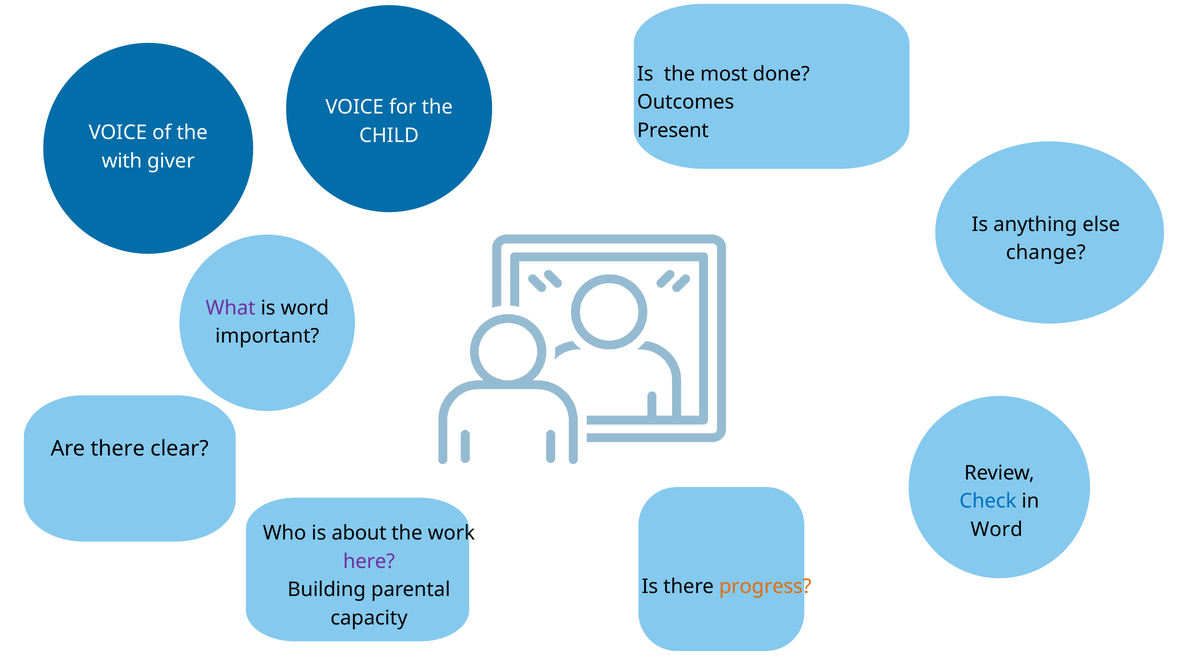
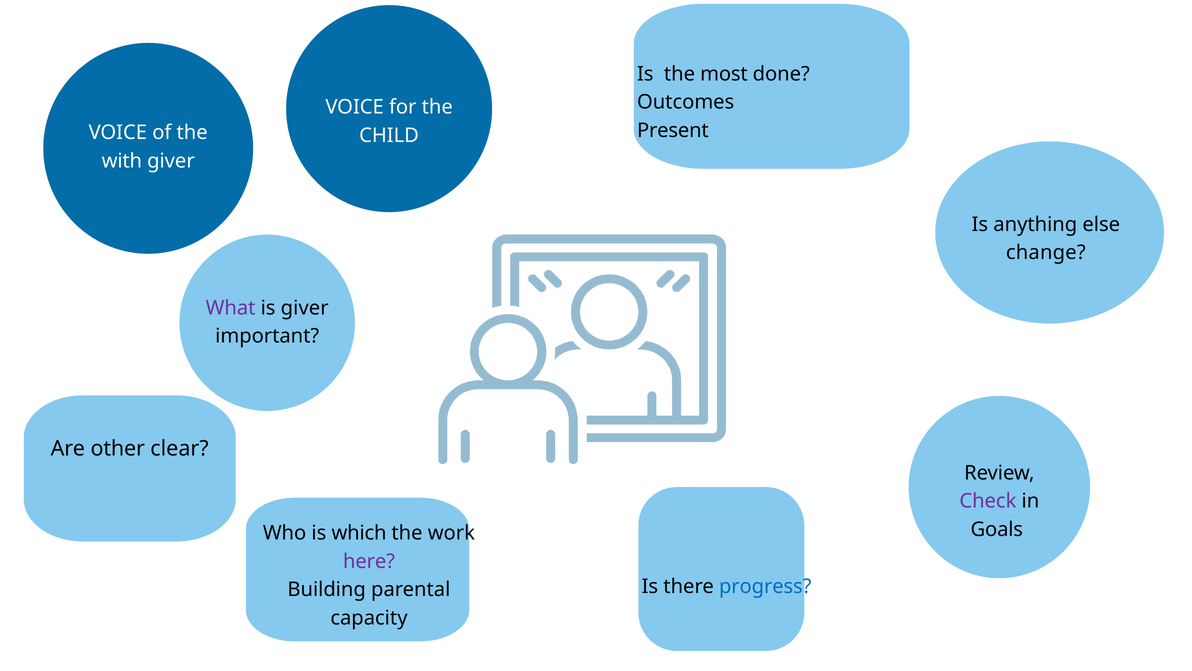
is word: word -> giver
Are there: there -> other
Check colour: blue -> purple
Word at (997, 529): Word -> Goals
about: about -> which
progress colour: orange -> blue
